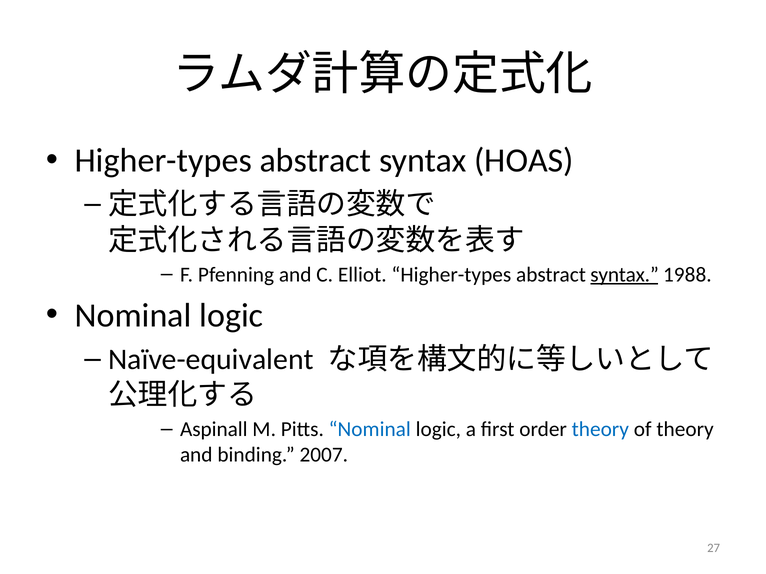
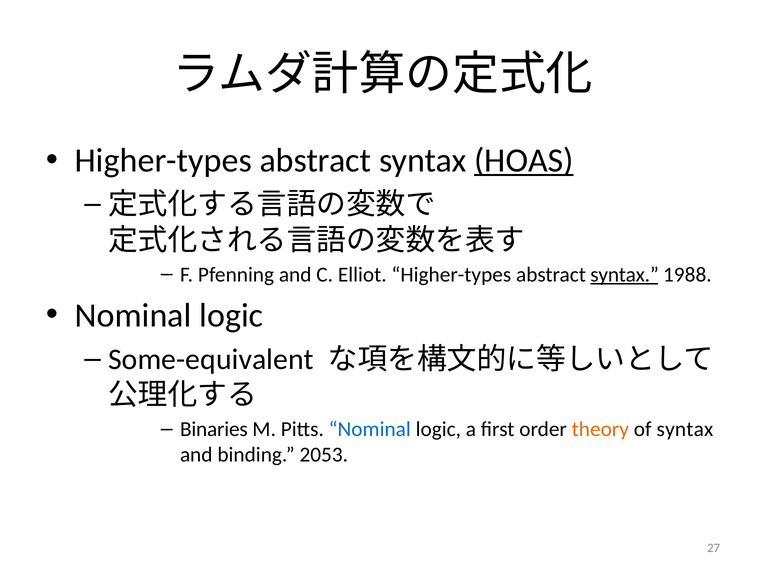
HOAS underline: none -> present
Naïve-equivalent: Naïve-equivalent -> Some-equivalent
Aspinall: Aspinall -> Binaries
theory at (600, 430) colour: blue -> orange
of theory: theory -> syntax
2007: 2007 -> 2053
